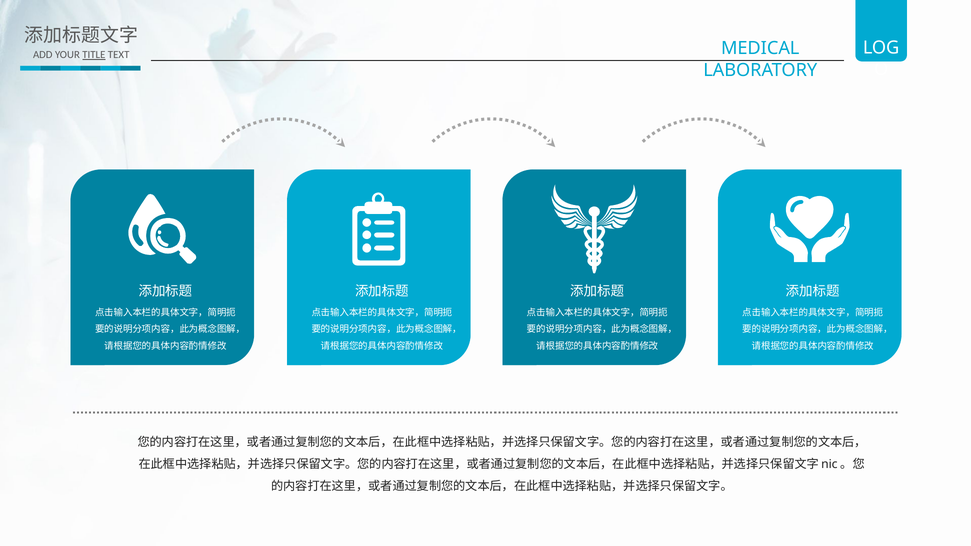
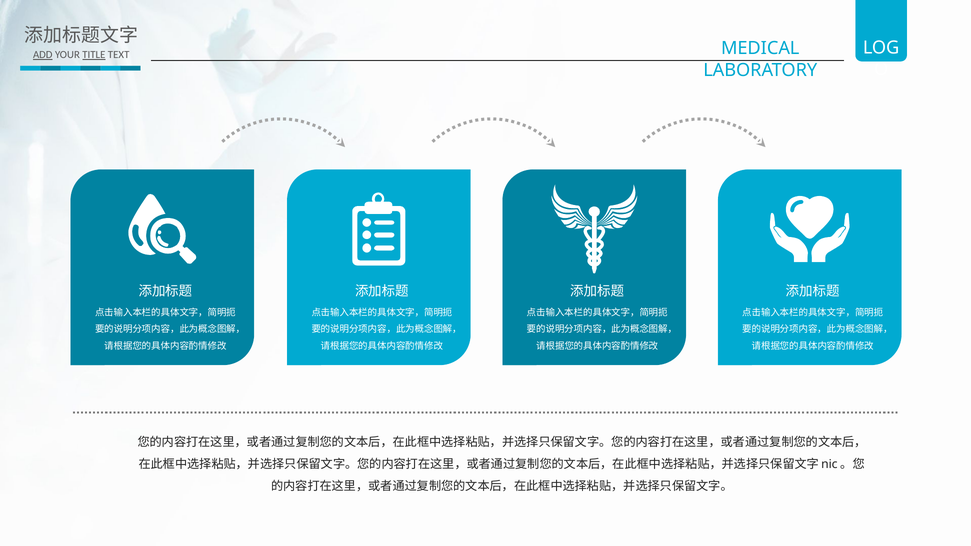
ADD underline: none -> present
